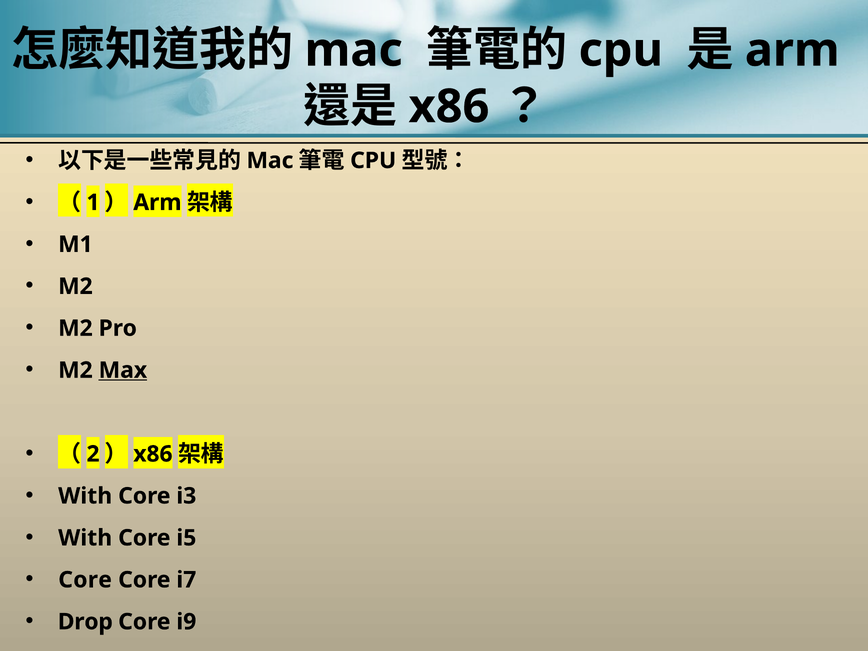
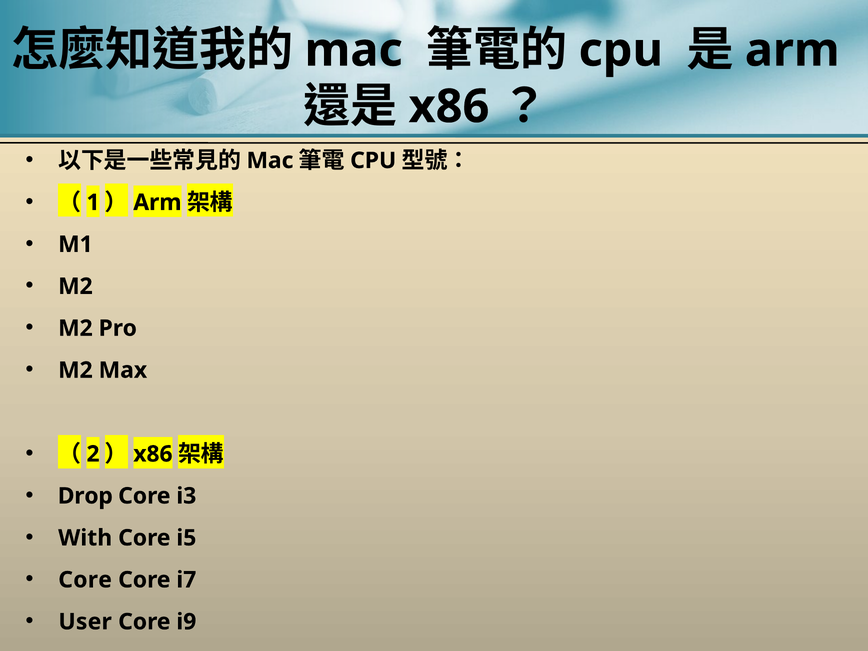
Max underline: present -> none
With at (85, 496): With -> Drop
Drop: Drop -> User
